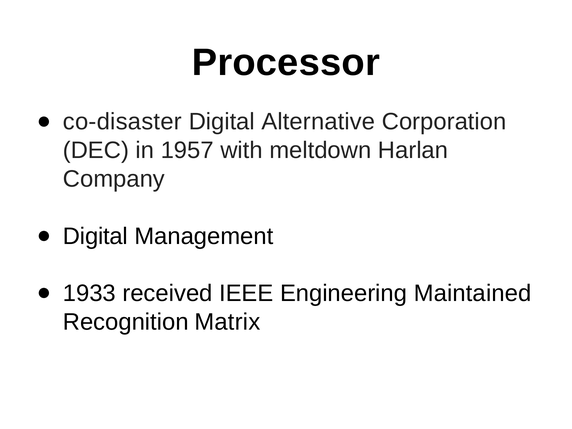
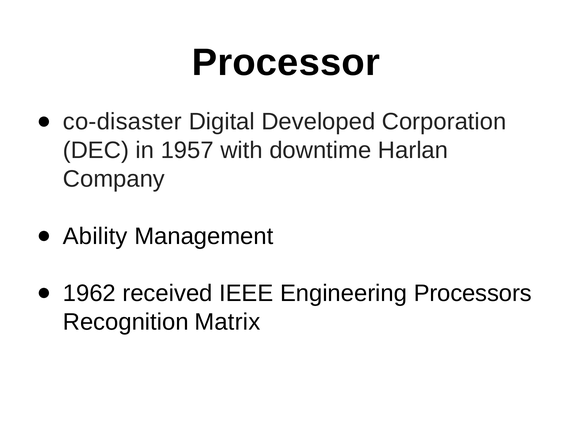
Alternative: Alternative -> Developed
meltdown: meltdown -> downtime
Digital at (95, 236): Digital -> Ability
1933: 1933 -> 1962
Maintained: Maintained -> Processors
